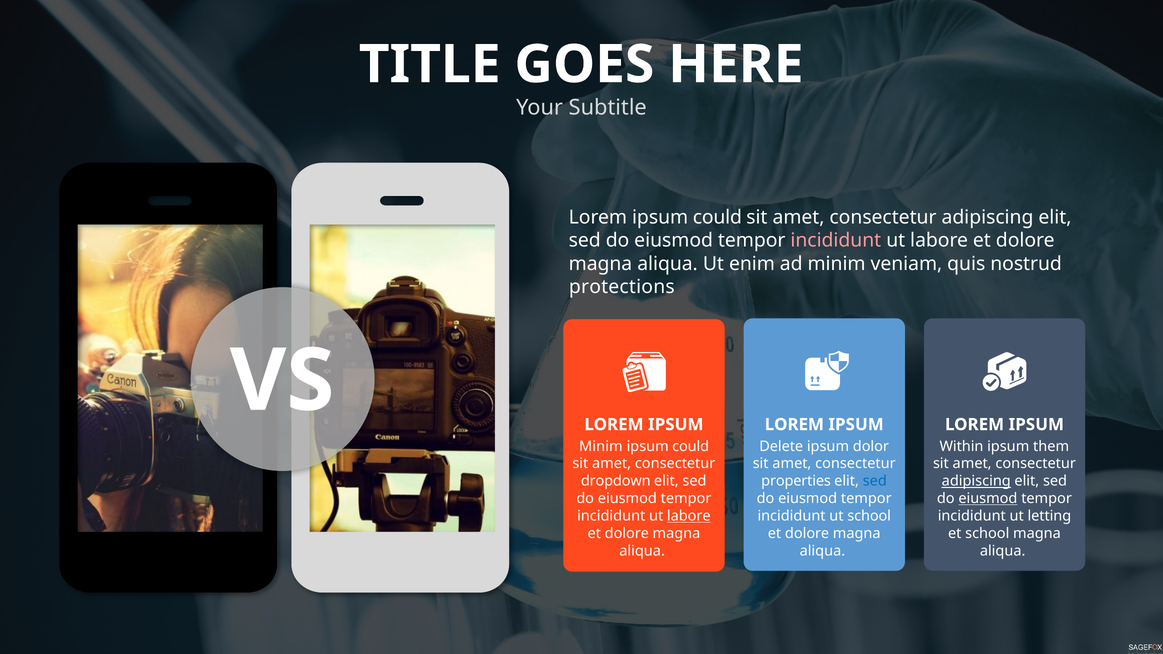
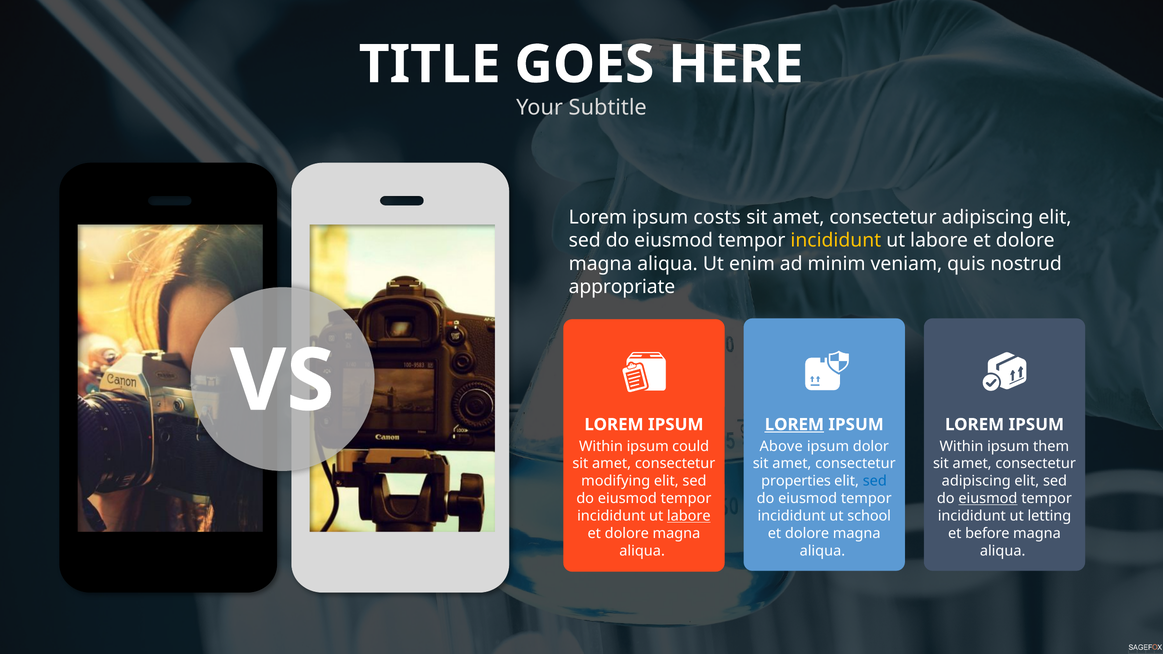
Lorem ipsum could: could -> costs
incididunt at (836, 241) colour: pink -> yellow
protections: protections -> appropriate
LOREM at (794, 425) underline: none -> present
Minim at (601, 446): Minim -> Within
Delete: Delete -> Above
dropdown: dropdown -> modifying
adipiscing at (976, 481) underline: present -> none
et school: school -> before
